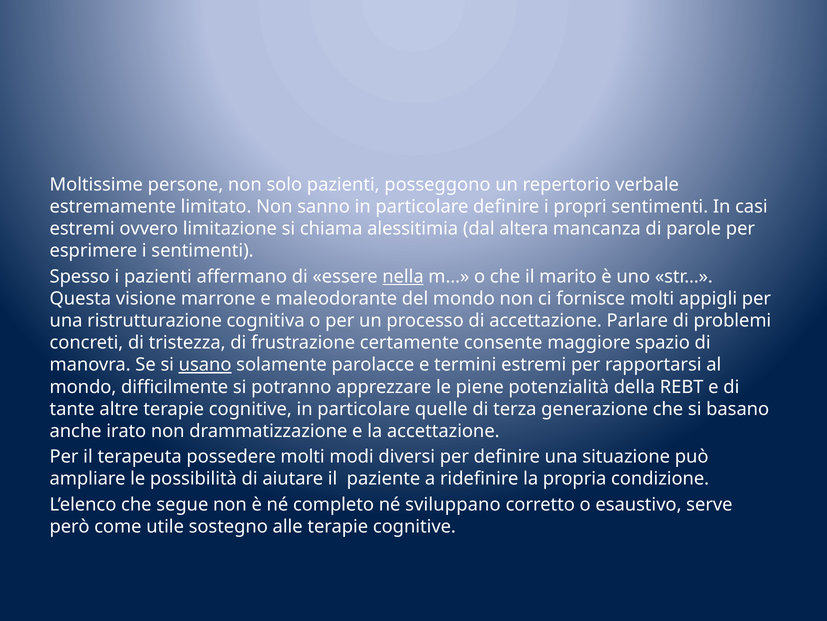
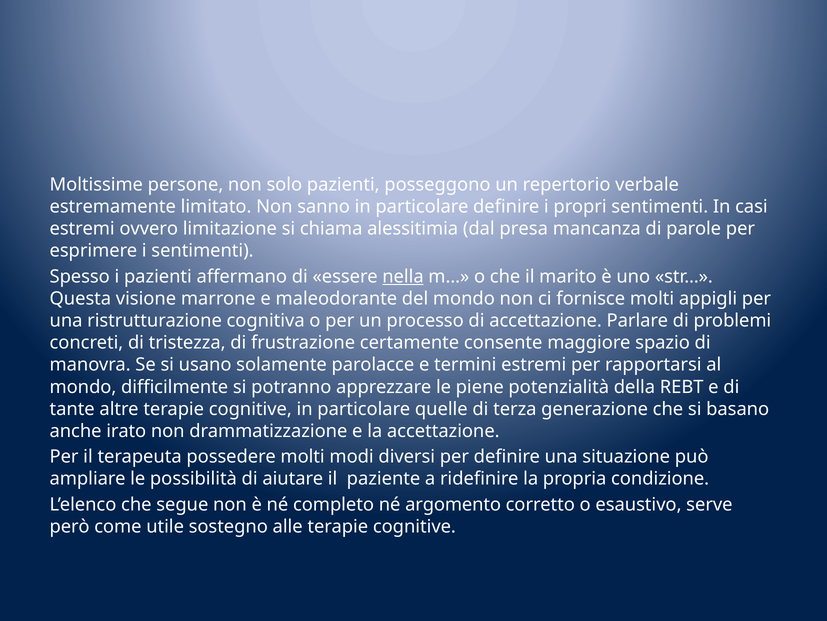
altera: altera -> presa
usano underline: present -> none
sviluppano: sviluppano -> argomento
